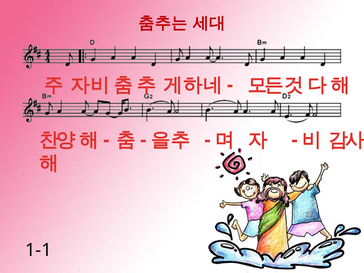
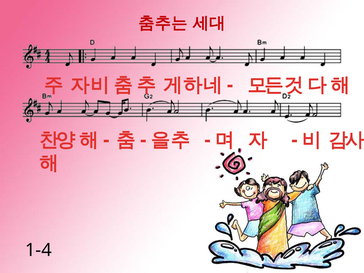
1-1: 1-1 -> 1-4
